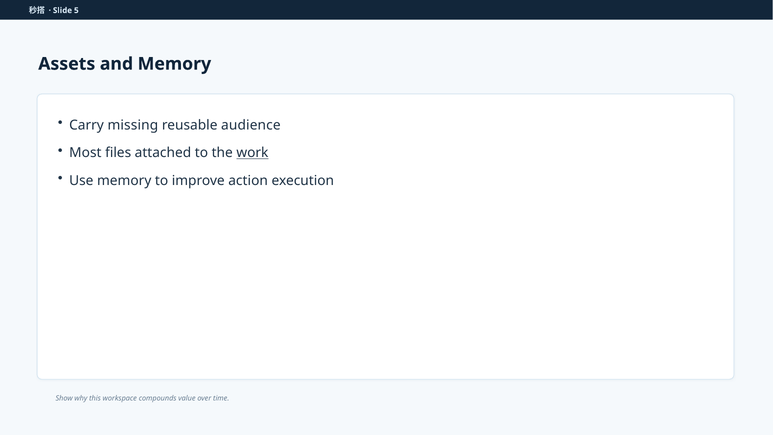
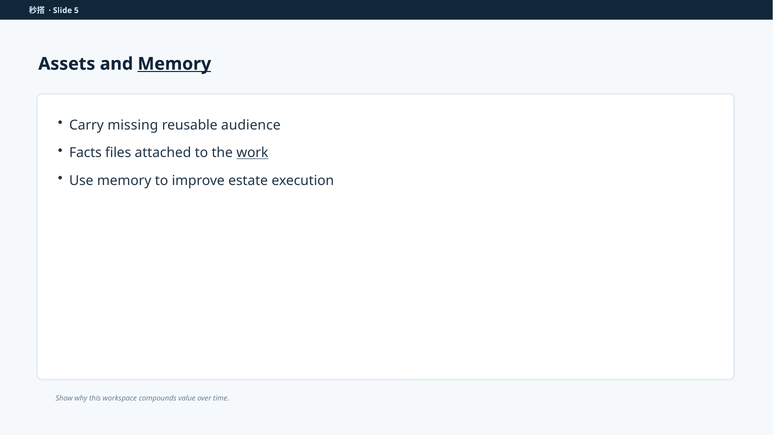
Memory at (174, 64) underline: none -> present
Most: Most -> Facts
action: action -> estate
